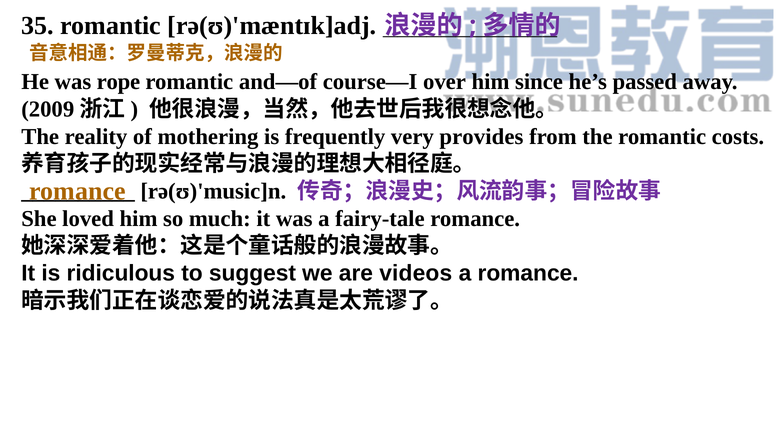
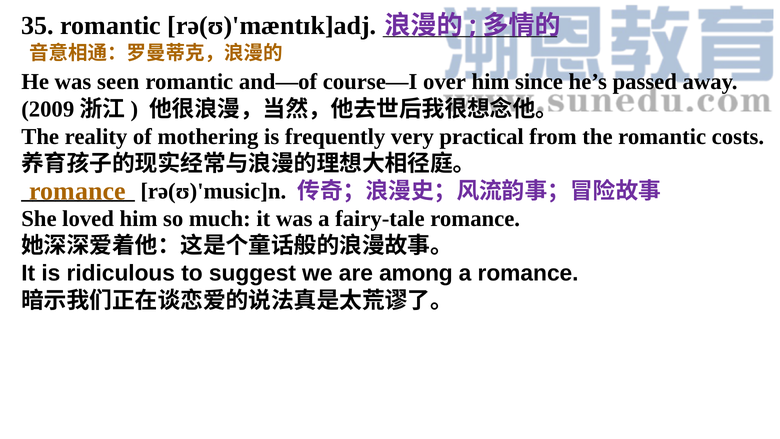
rope: rope -> seen
provides: provides -> practical
videos: videos -> among
